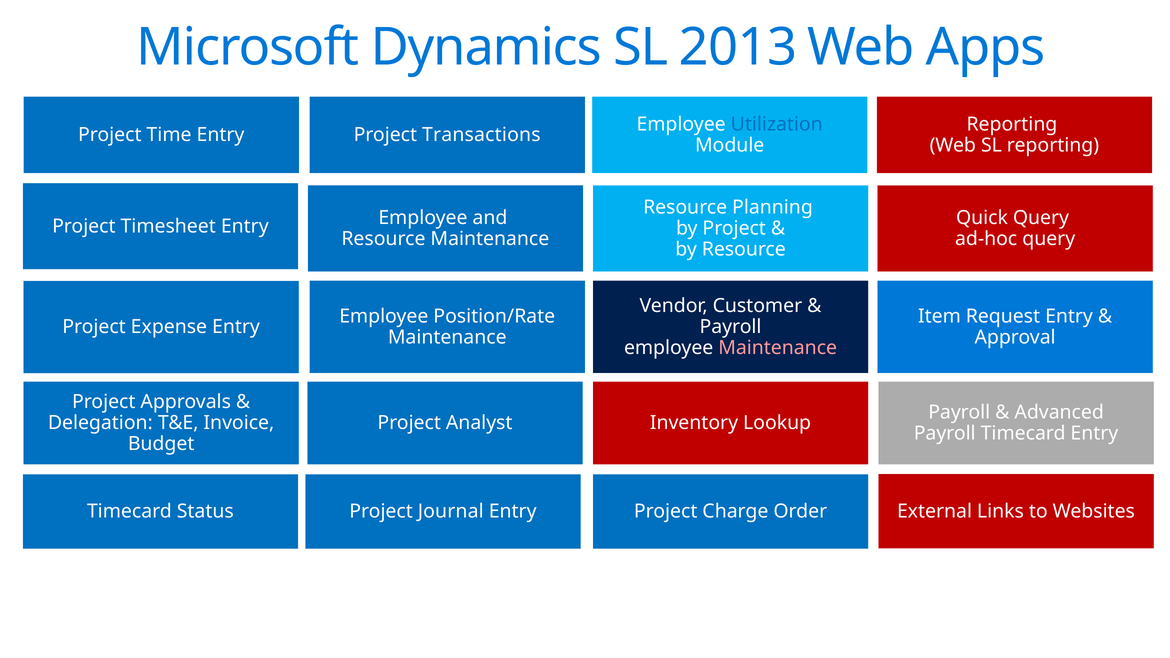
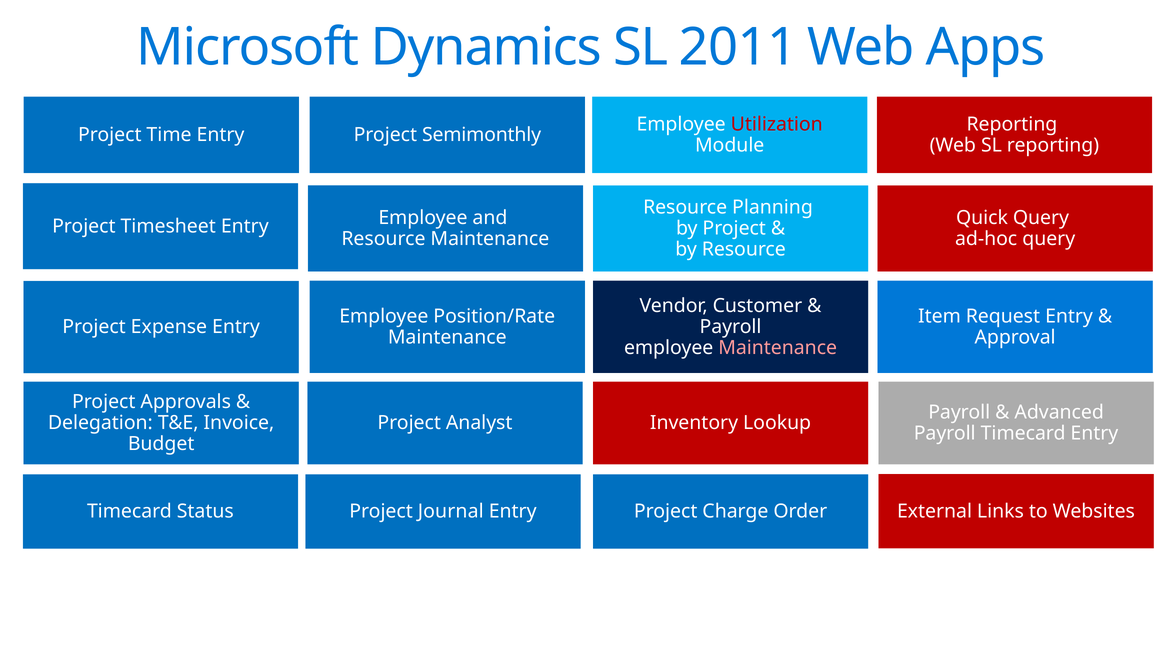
2013: 2013 -> 2011
Utilization colour: blue -> red
Transactions: Transactions -> Semimonthly
